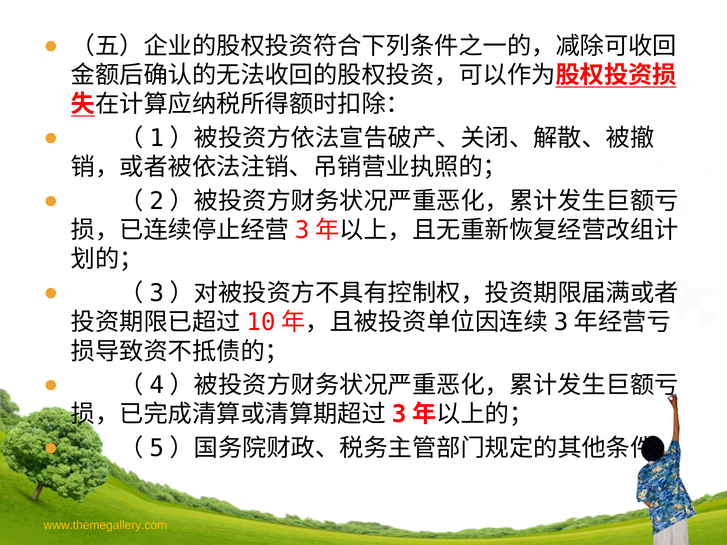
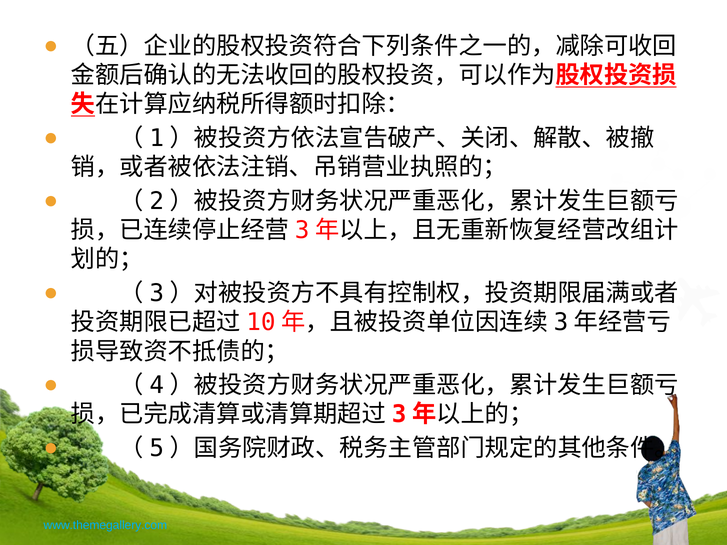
www.themegallery.com colour: yellow -> light blue
